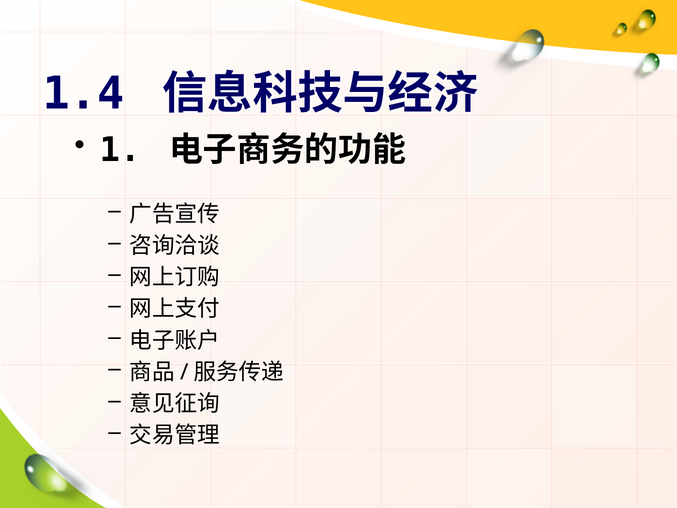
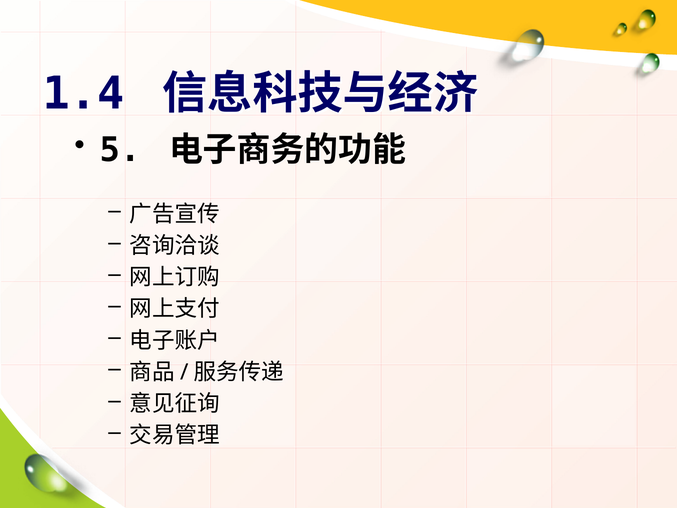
1: 1 -> 5
